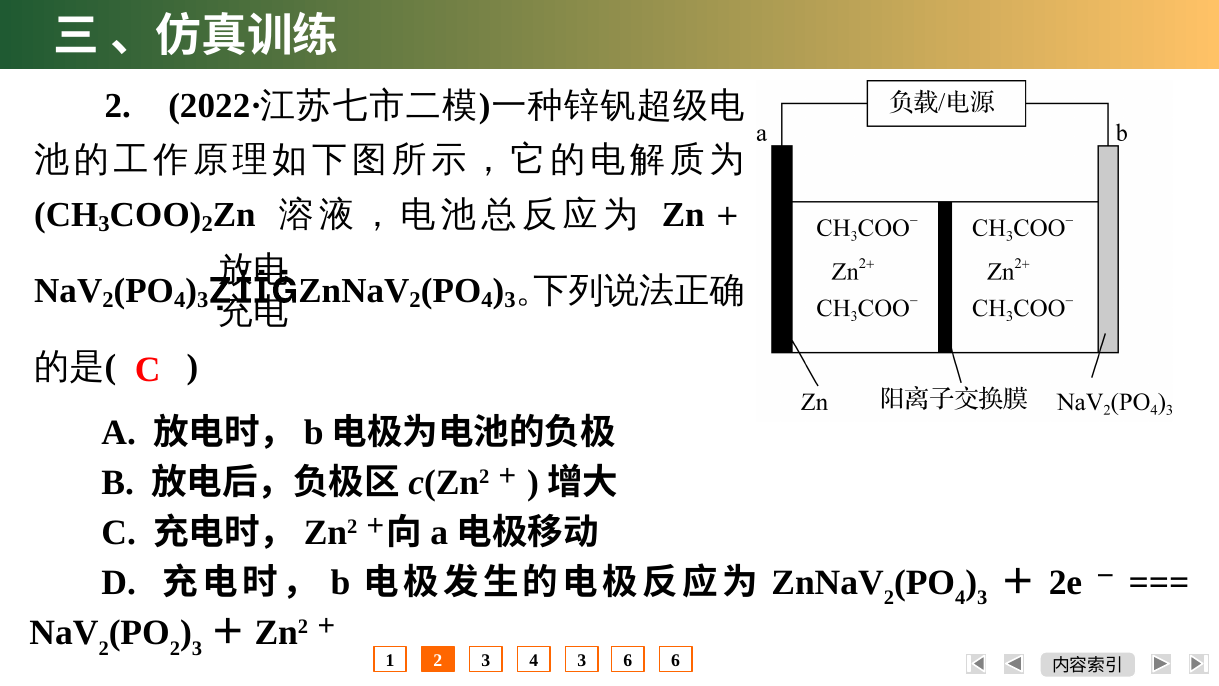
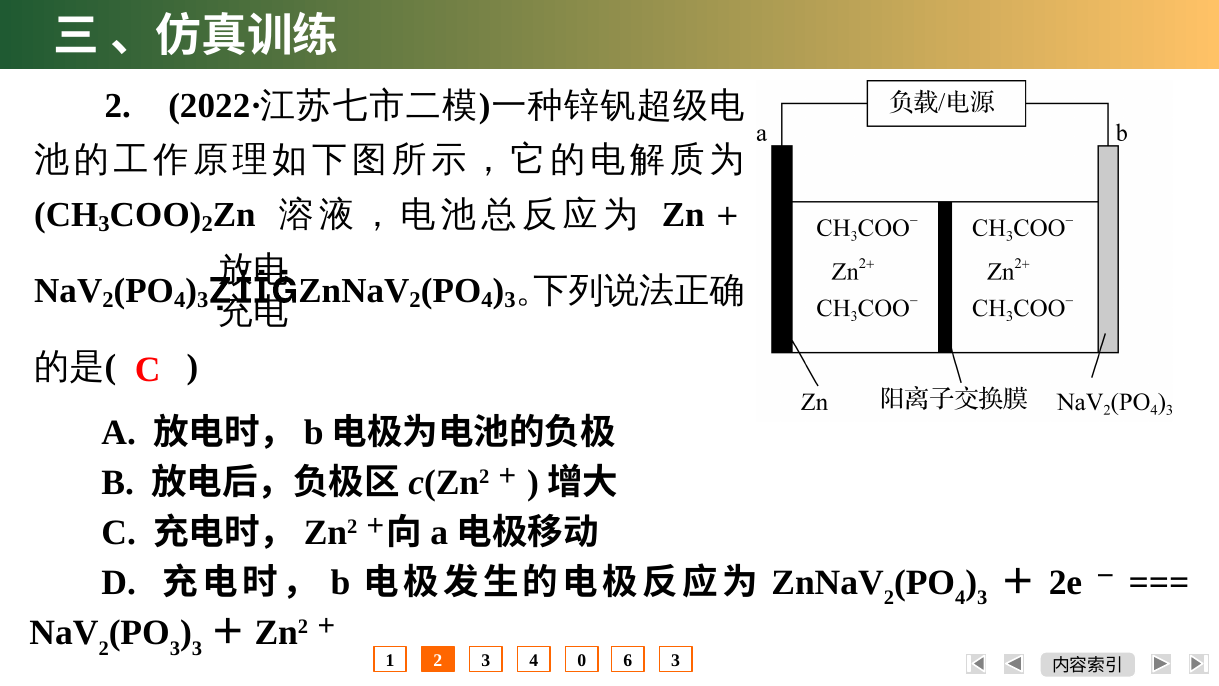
2 at (175, 648): 2 -> 3
4 3: 3 -> 0
3 6: 6 -> 3
